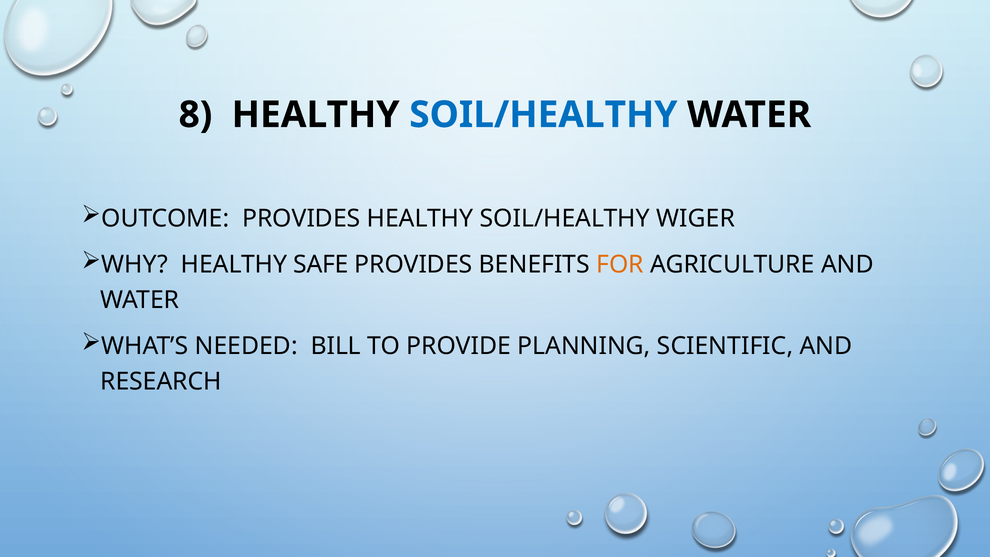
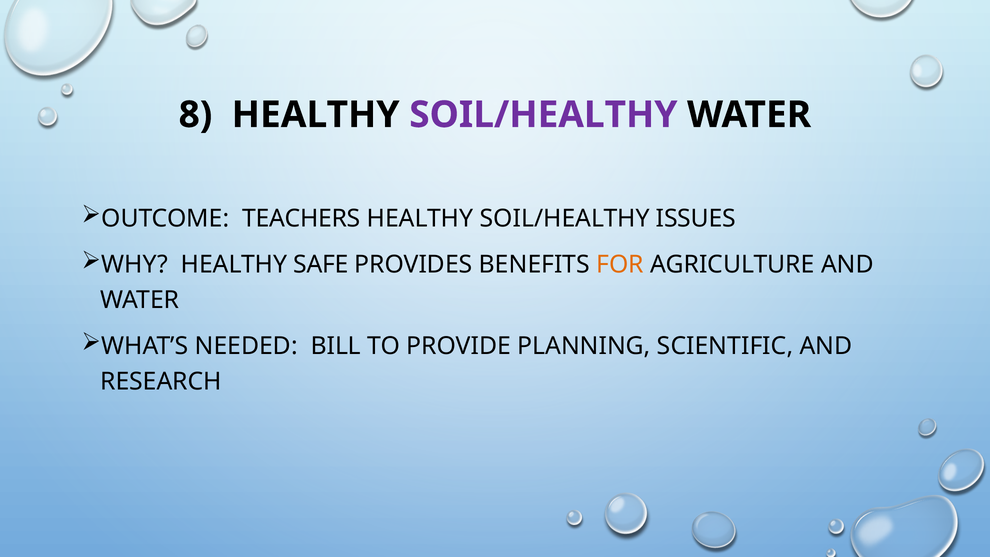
SOIL/HEALTHY at (543, 115) colour: blue -> purple
OUTCOME PROVIDES: PROVIDES -> TEACHERS
WIGER: WIGER -> ISSUES
